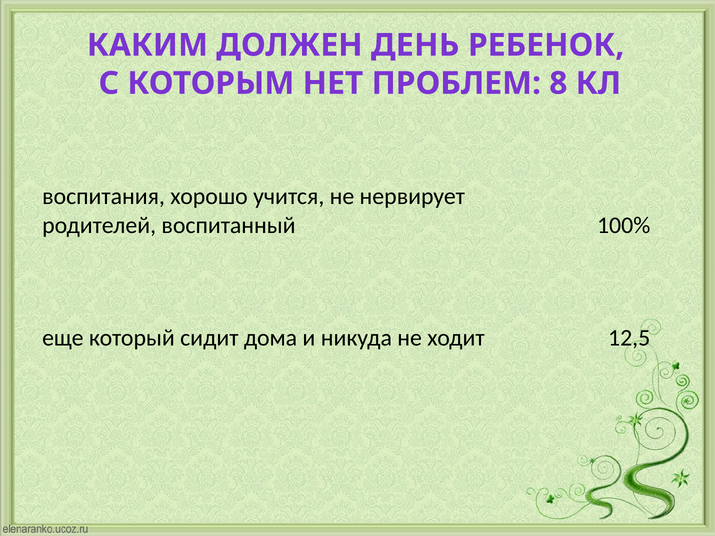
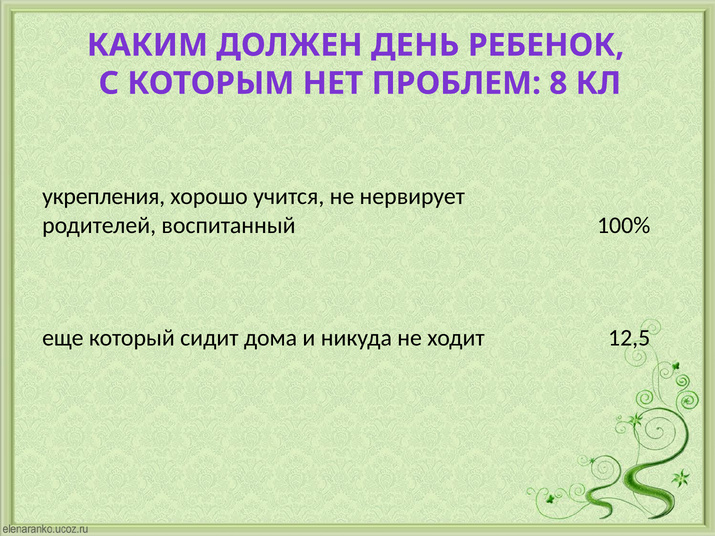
воспитания: воспитания -> укрепления
